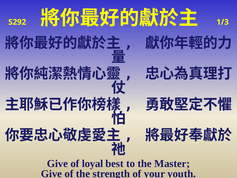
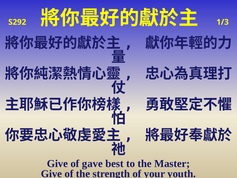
of loyal: loyal -> gave
